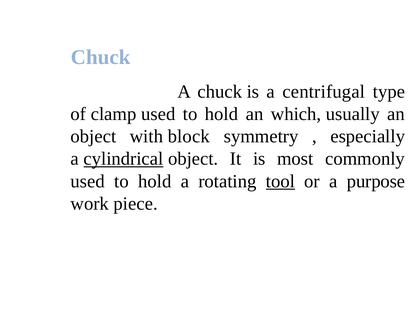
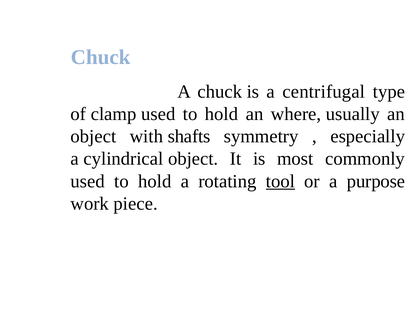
which: which -> where
block: block -> shafts
cylindrical underline: present -> none
